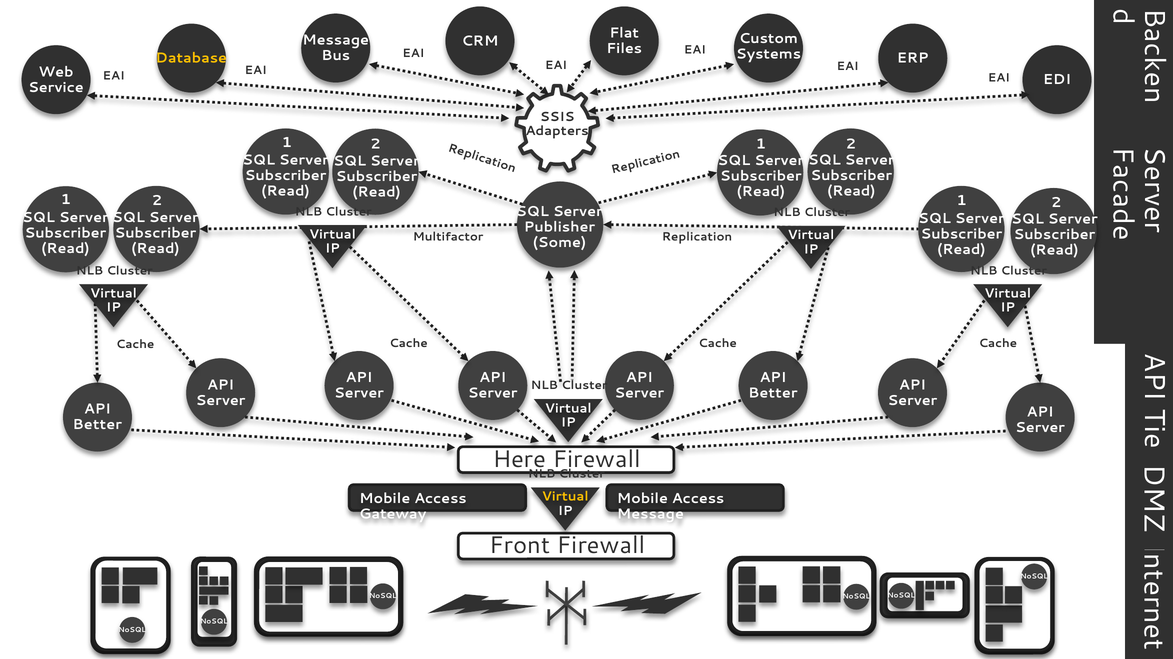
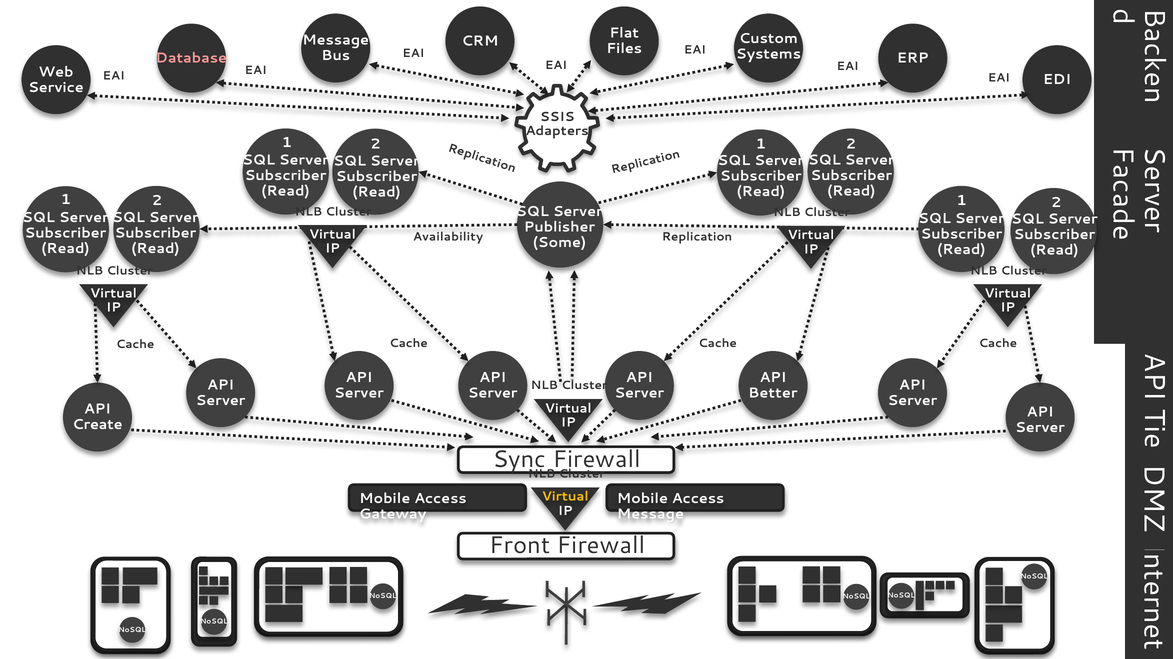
Database colour: yellow -> pink
Multifactor: Multifactor -> Availability
Better at (97, 425): Better -> Create
Here: Here -> Sync
